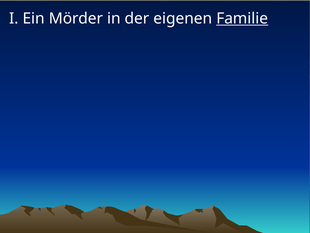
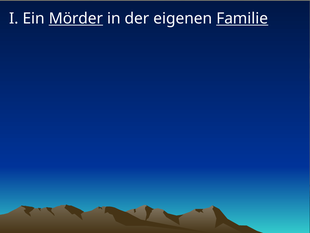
Mörder underline: none -> present
